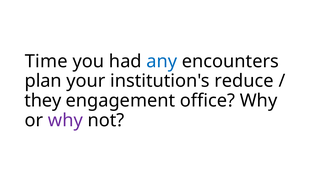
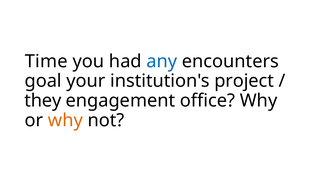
plan: plan -> goal
reduce: reduce -> project
why at (65, 120) colour: purple -> orange
